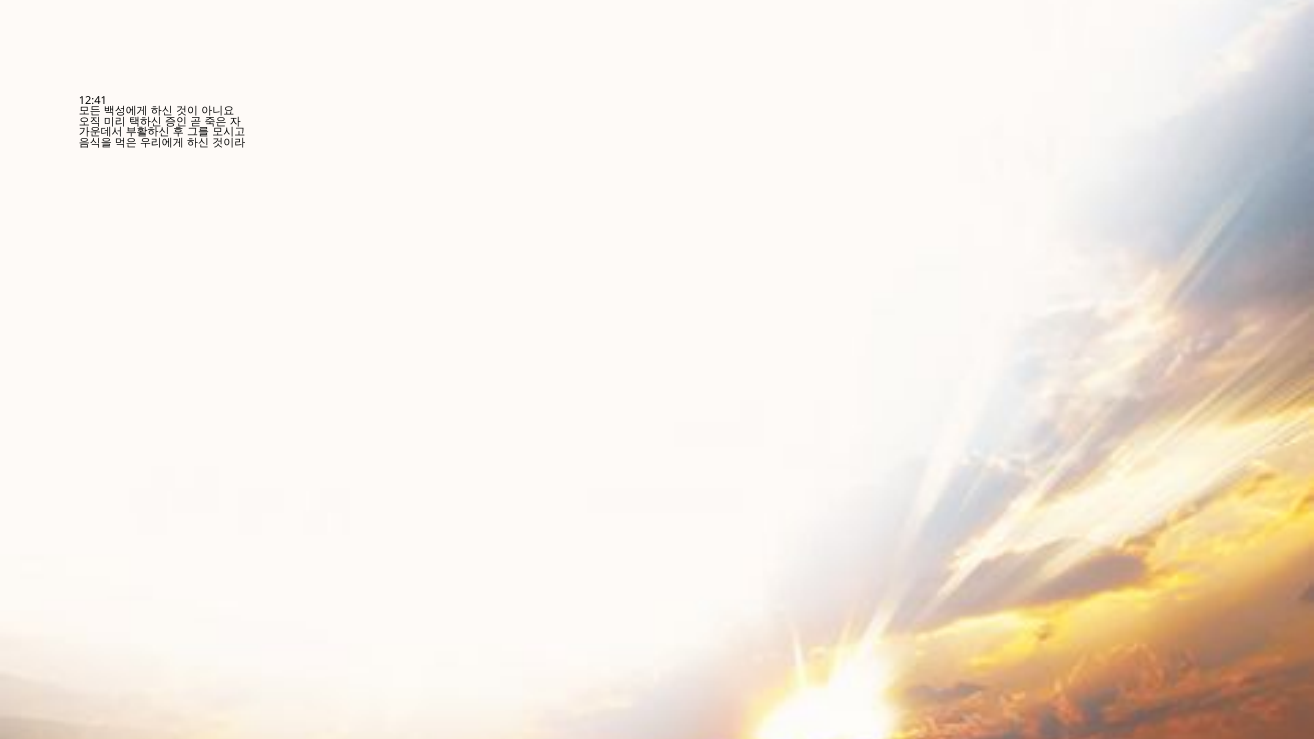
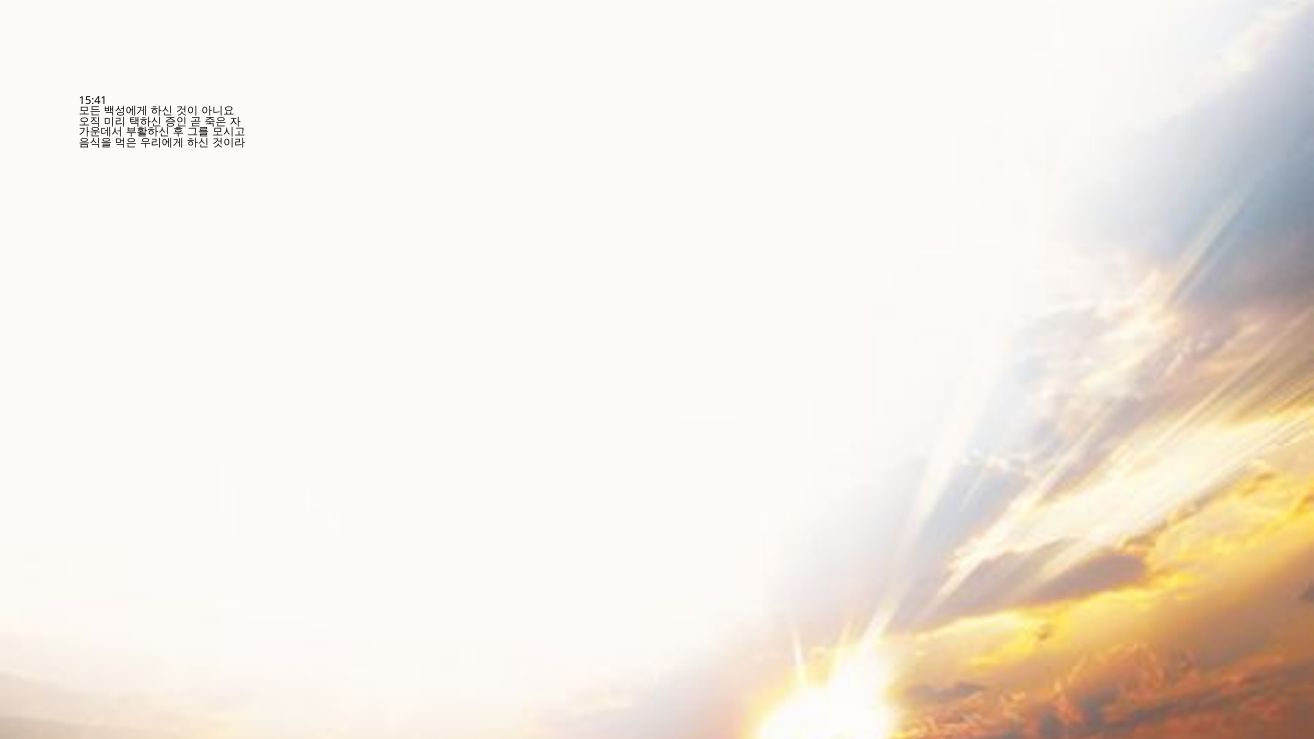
12:41: 12:41 -> 15:41
